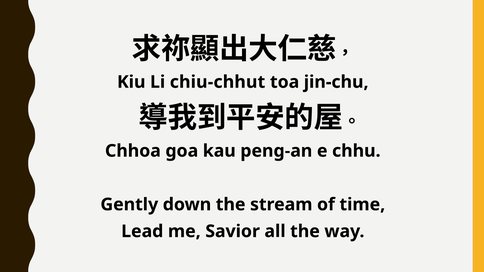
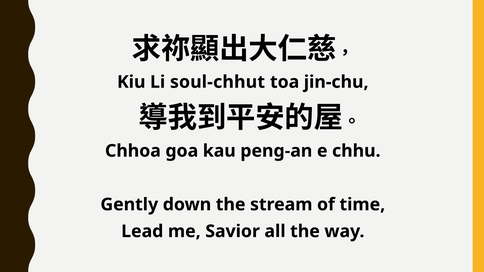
chiu-chhut: chiu-chhut -> soul-chhut
